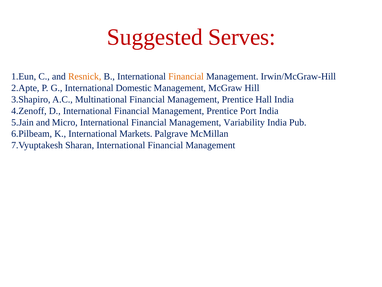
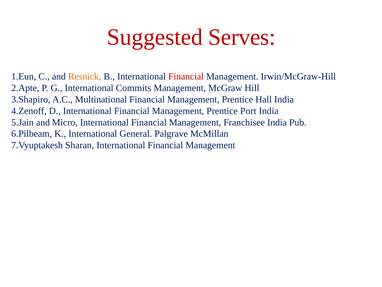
Financial at (186, 76) colour: orange -> red
Domestic: Domestic -> Commits
Variability: Variability -> Franchisee
Markets: Markets -> General
